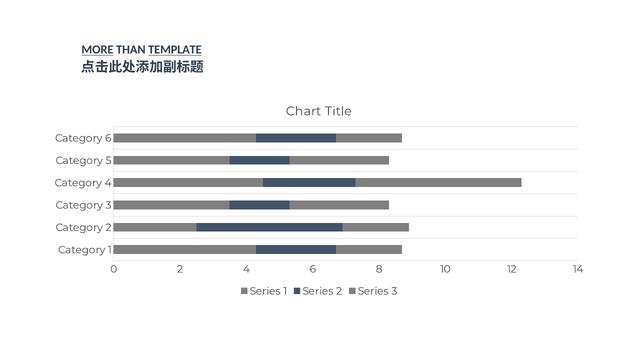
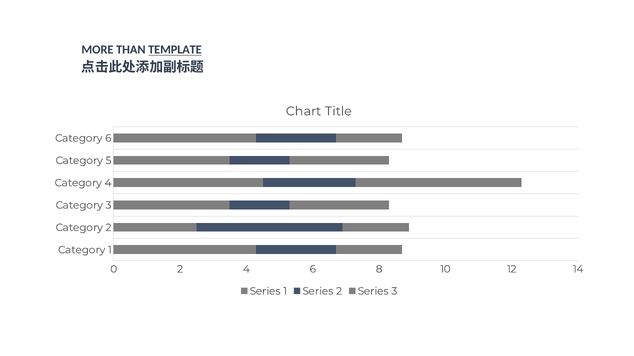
MORE underline: present -> none
